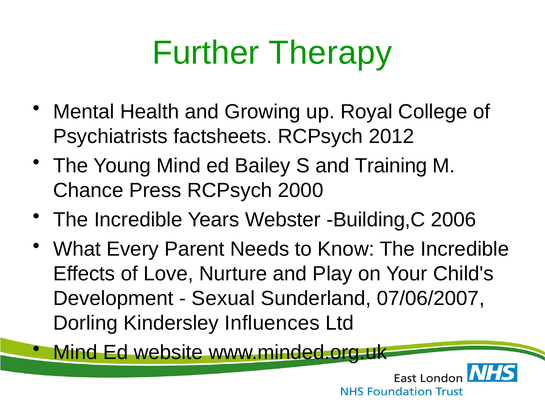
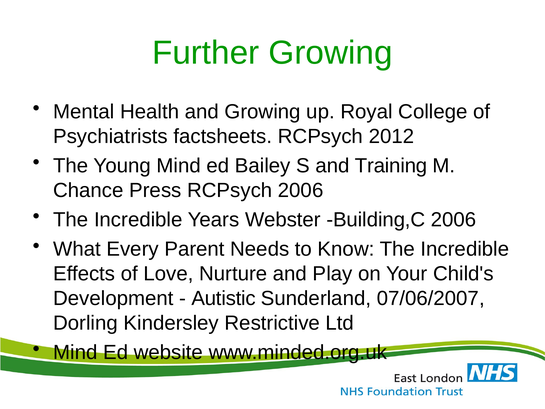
Further Therapy: Therapy -> Growing
RCPsych 2000: 2000 -> 2006
Sexual: Sexual -> Autistic
Influences: Influences -> Restrictive
